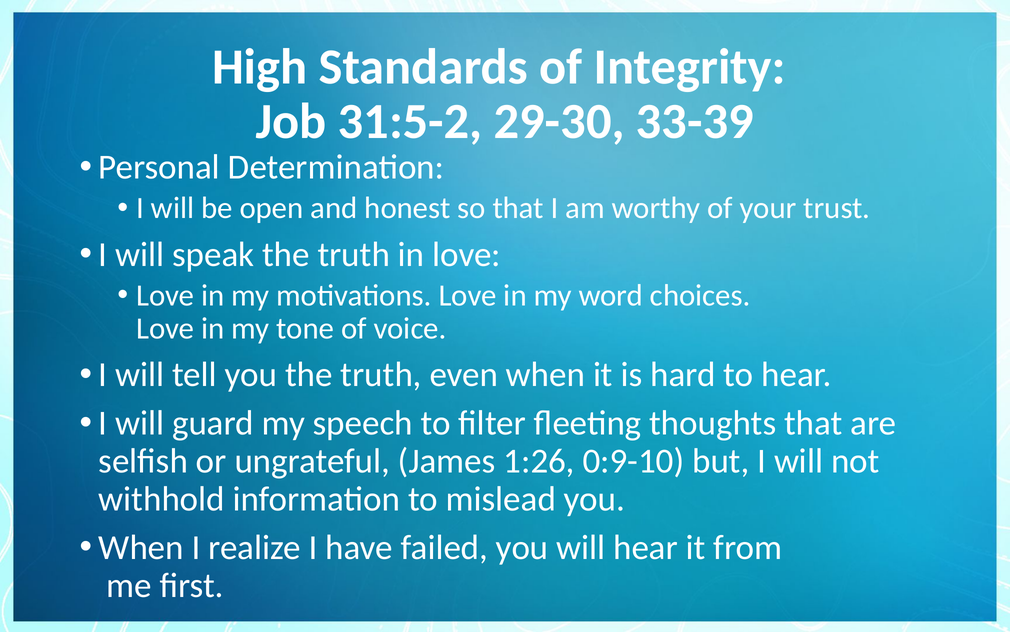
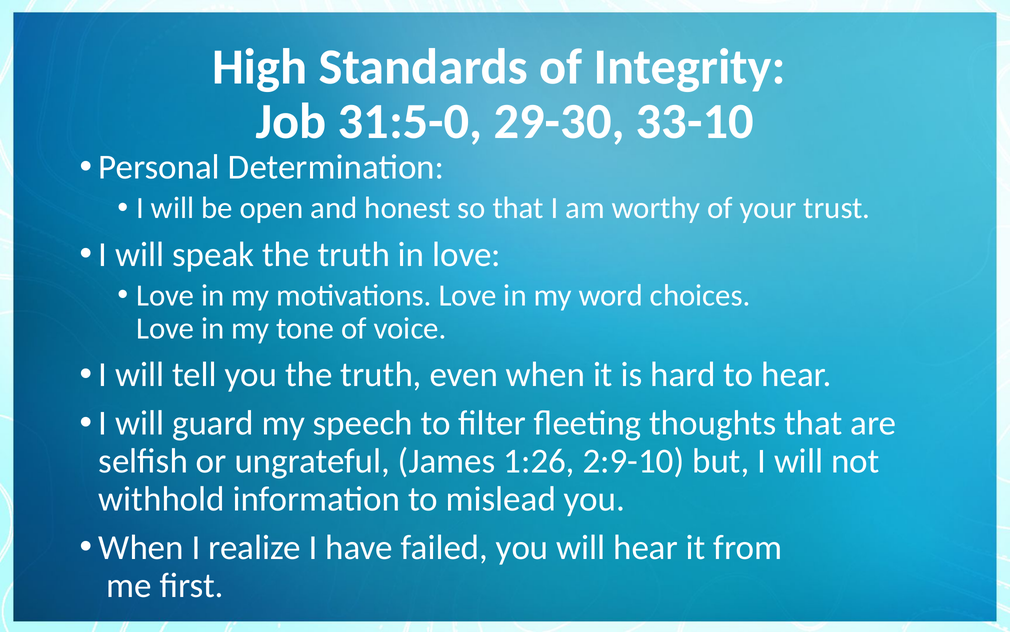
31:5-2: 31:5-2 -> 31:5-0
33-39: 33-39 -> 33-10
0:9-10: 0:9-10 -> 2:9-10
